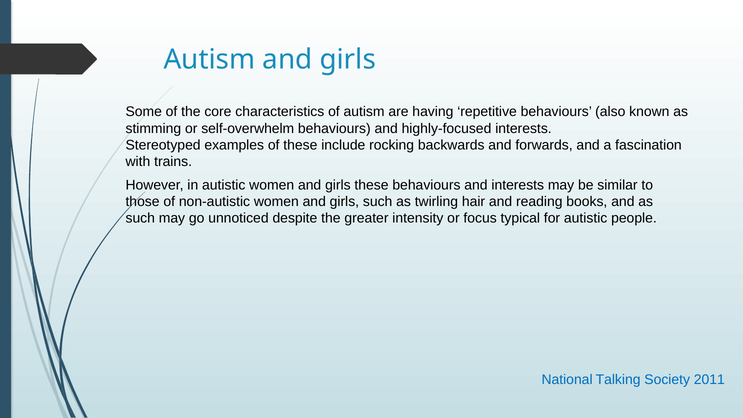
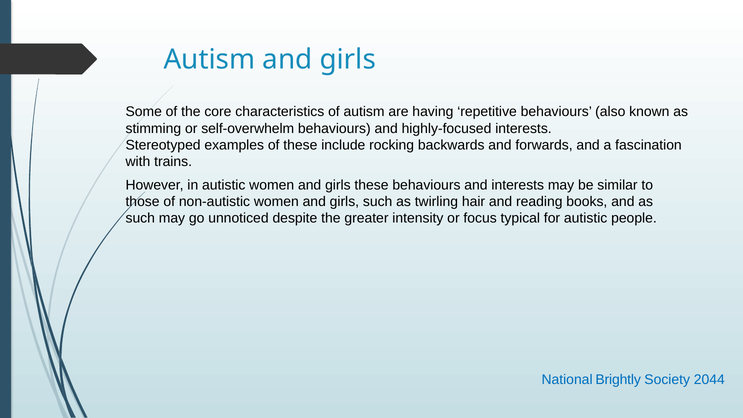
Talking: Talking -> Brightly
2011: 2011 -> 2044
